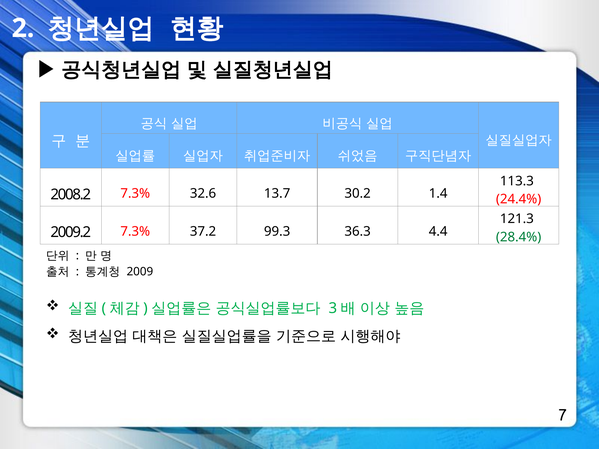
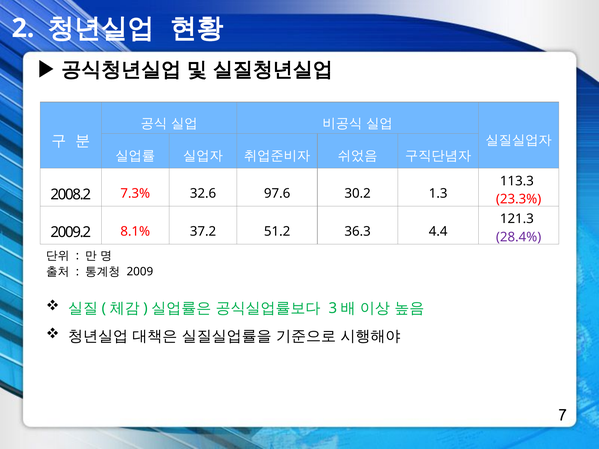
13.7: 13.7 -> 97.6
1.4: 1.4 -> 1.3
24.4%: 24.4% -> 23.3%
2009.2 7.3%: 7.3% -> 8.1%
99.3: 99.3 -> 51.2
28.4% colour: green -> purple
